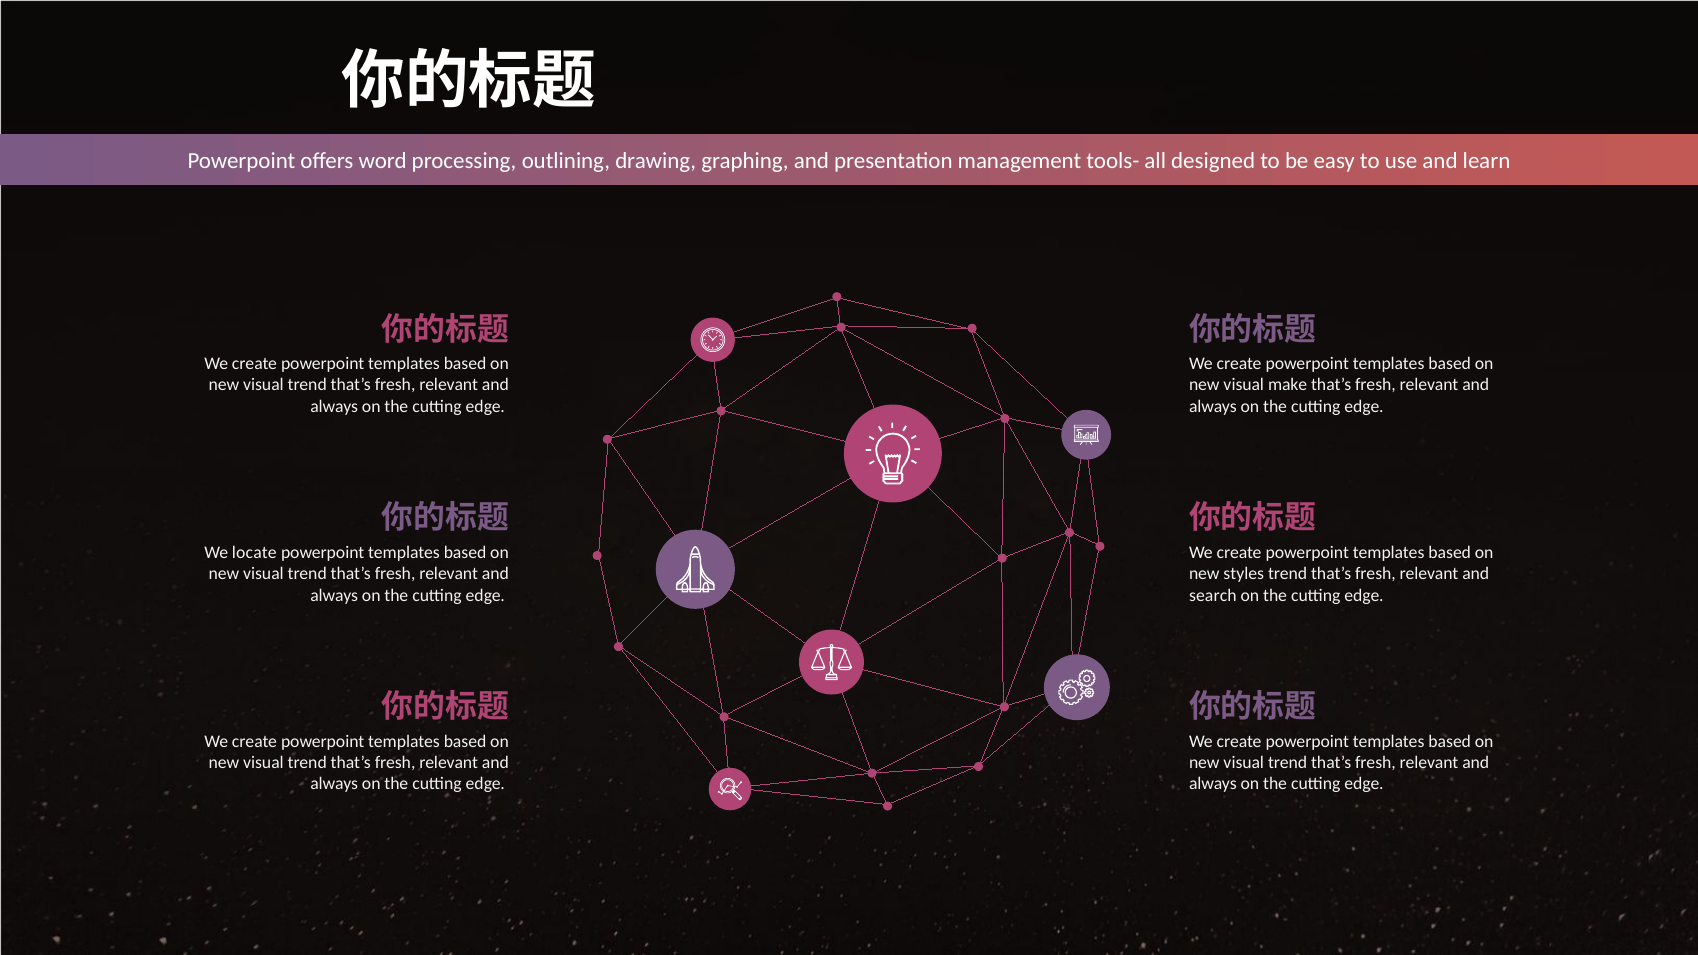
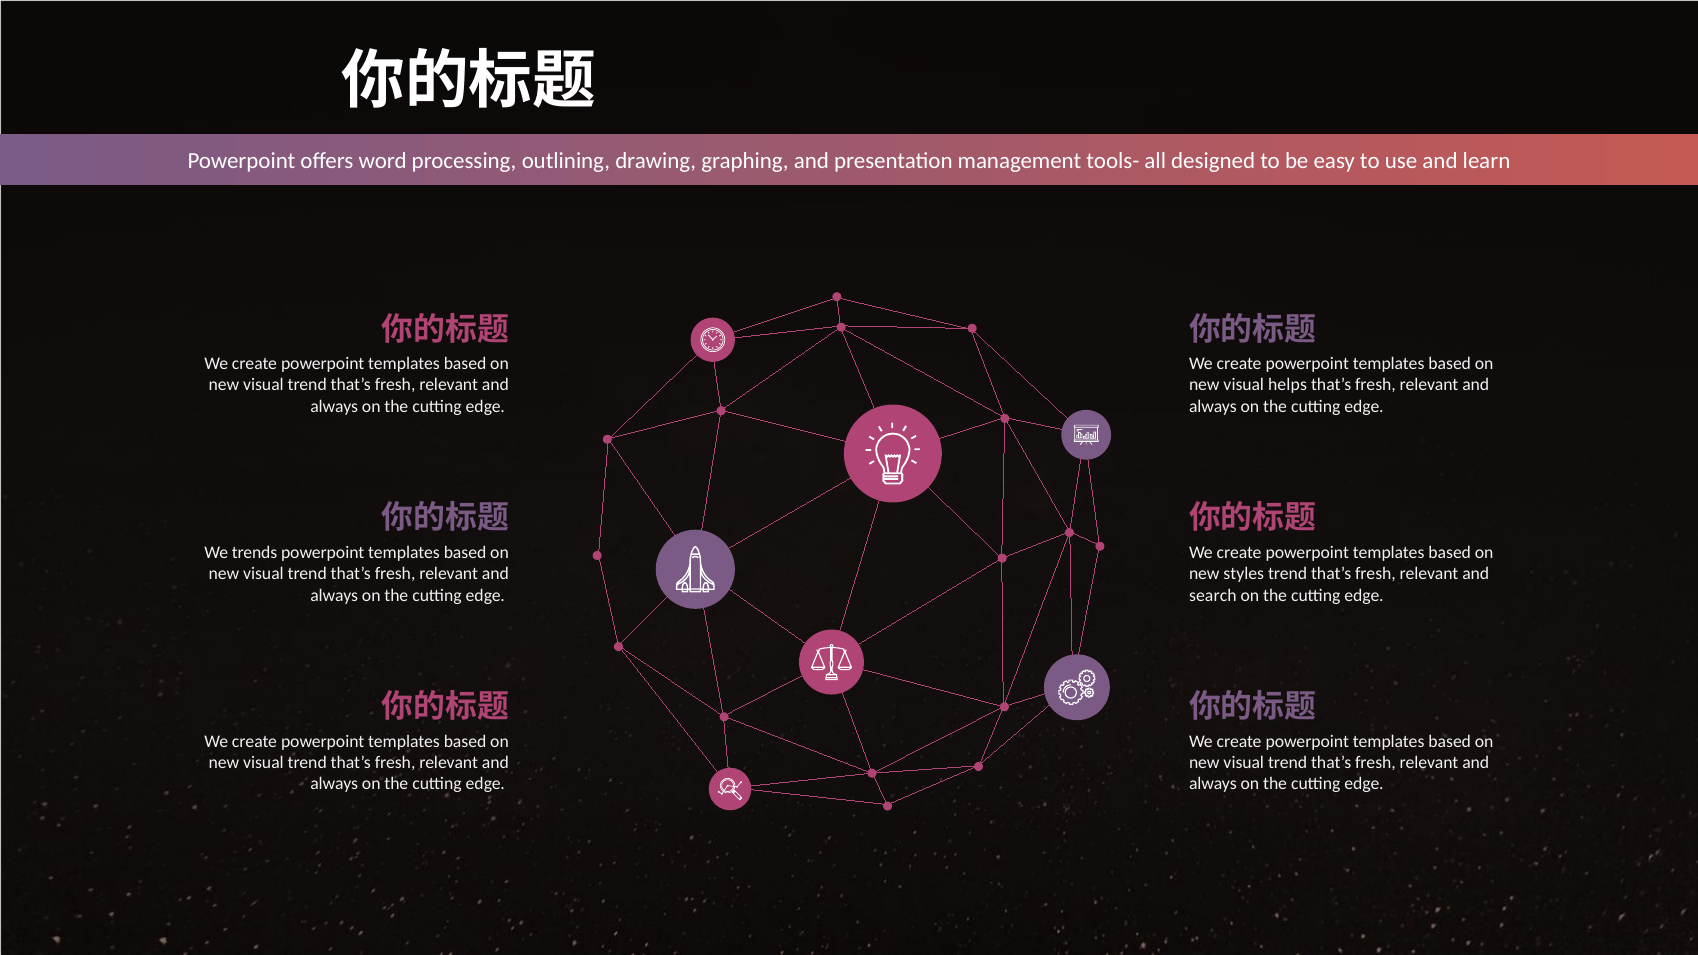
make: make -> helps
locate: locate -> trends
